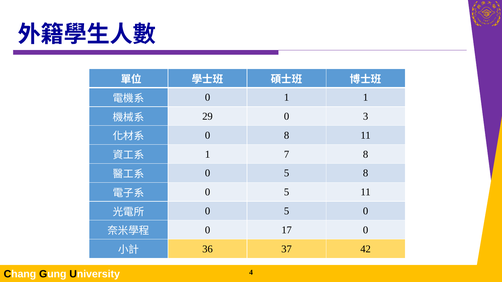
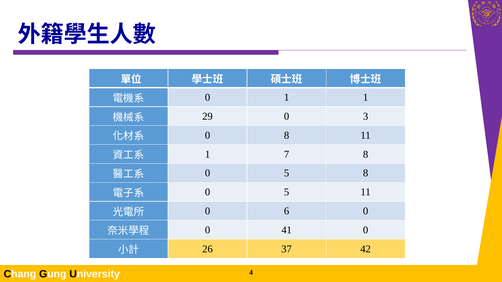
5 at (287, 211): 5 -> 6
17: 17 -> 41
36: 36 -> 26
